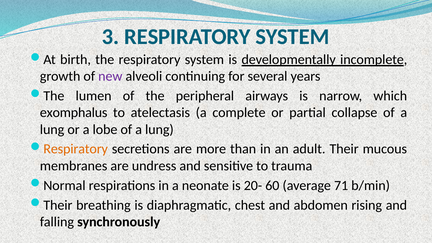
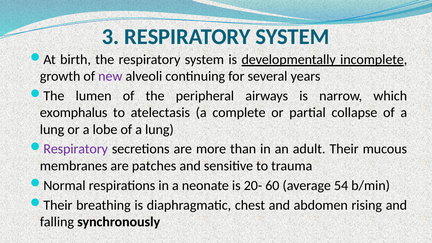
Respiratory at (76, 149) colour: orange -> purple
undress: undress -> patches
71: 71 -> 54
